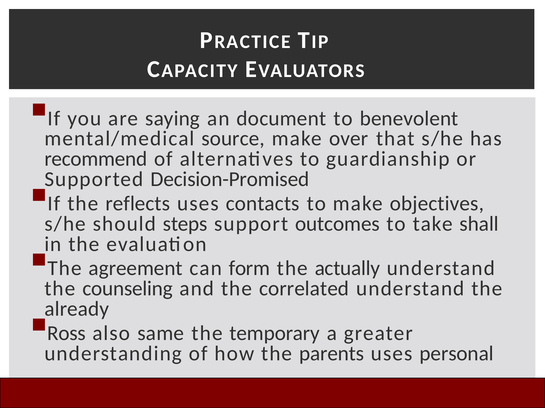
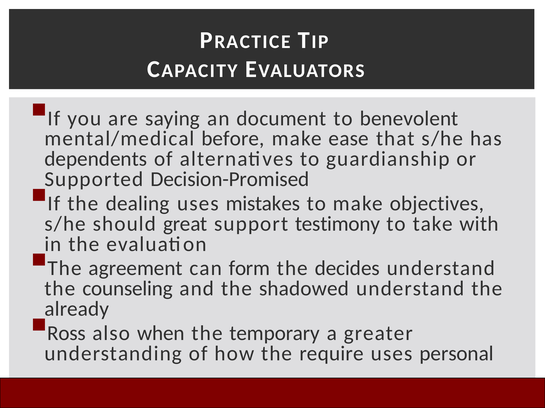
source: source -> before
over: over -> ease
recommend: recommend -> dependents
reflects: reflects -> dealing
contacts: contacts -> mistakes
steps: steps -> great
outcomes: outcomes -> testimony
shall: shall -> with
actually: actually -> decides
correlated: correlated -> shadowed
same: same -> when
parents: parents -> require
